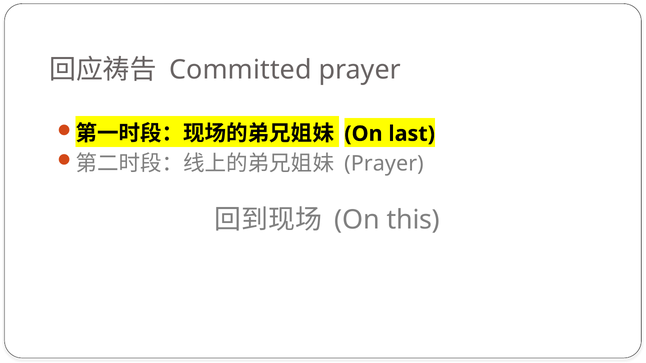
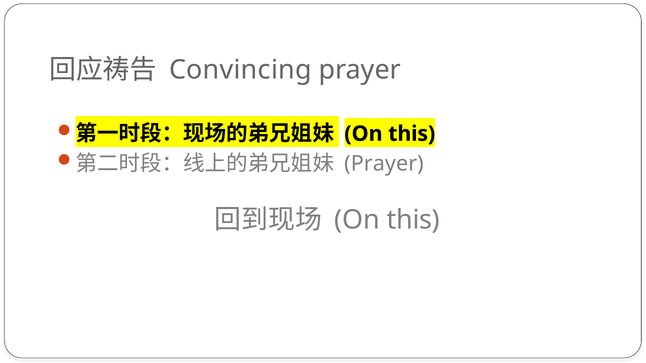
Committed: Committed -> Convincing
last at (412, 134): last -> this
